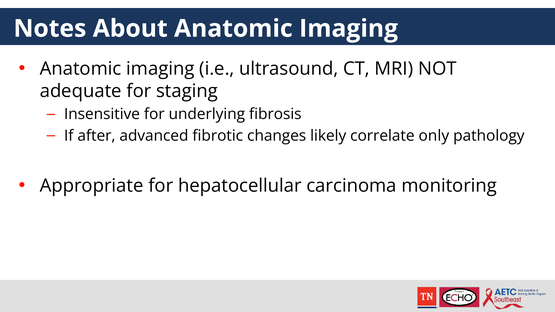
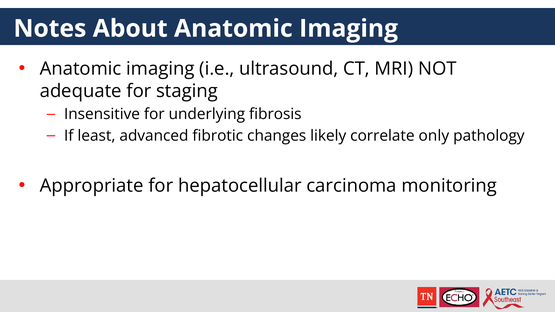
after: after -> least
